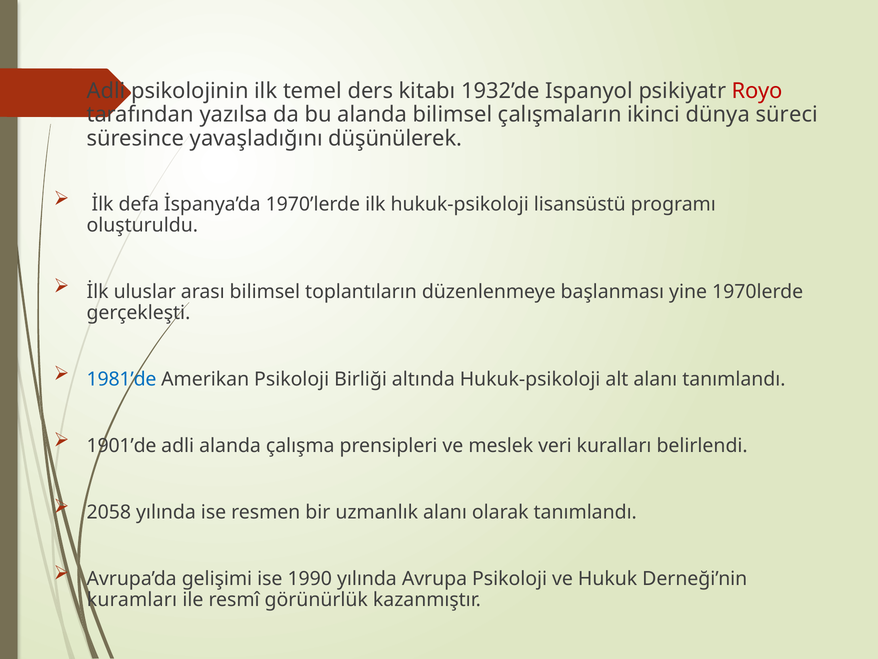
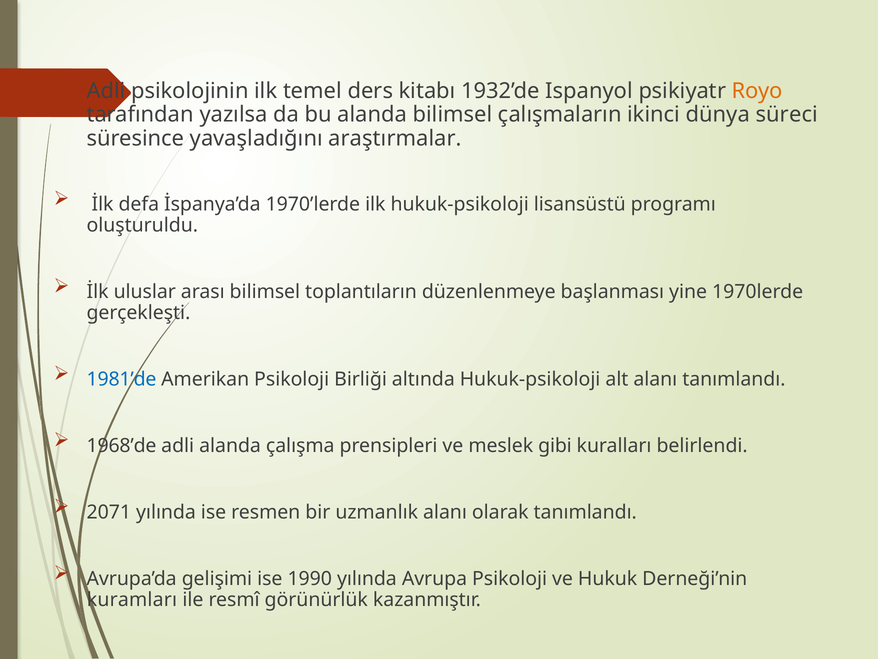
Royo colour: red -> orange
düşünülerek: düşünülerek -> araştırmalar
1901’de: 1901’de -> 1968’de
veri: veri -> gibi
2058: 2058 -> 2071
